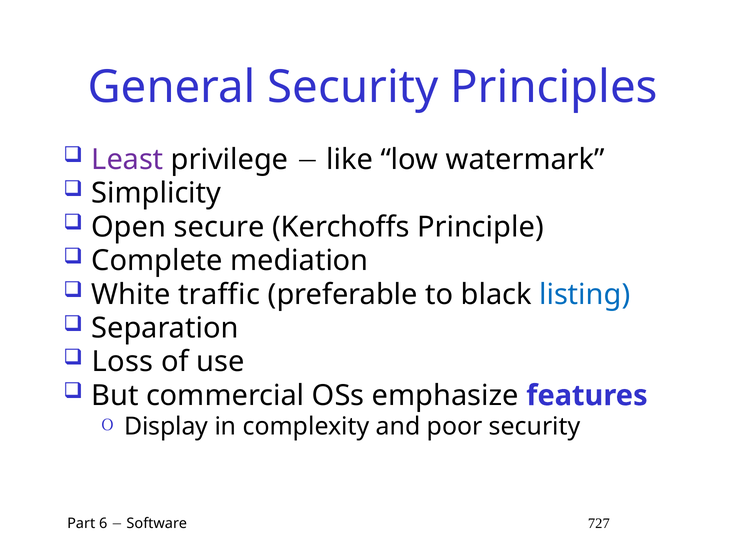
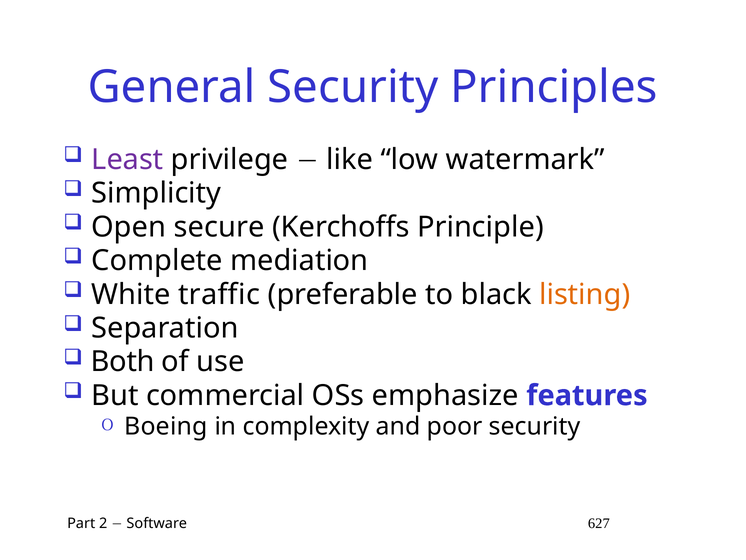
listing colour: blue -> orange
Loss: Loss -> Both
Display: Display -> Boeing
6: 6 -> 2
727: 727 -> 627
